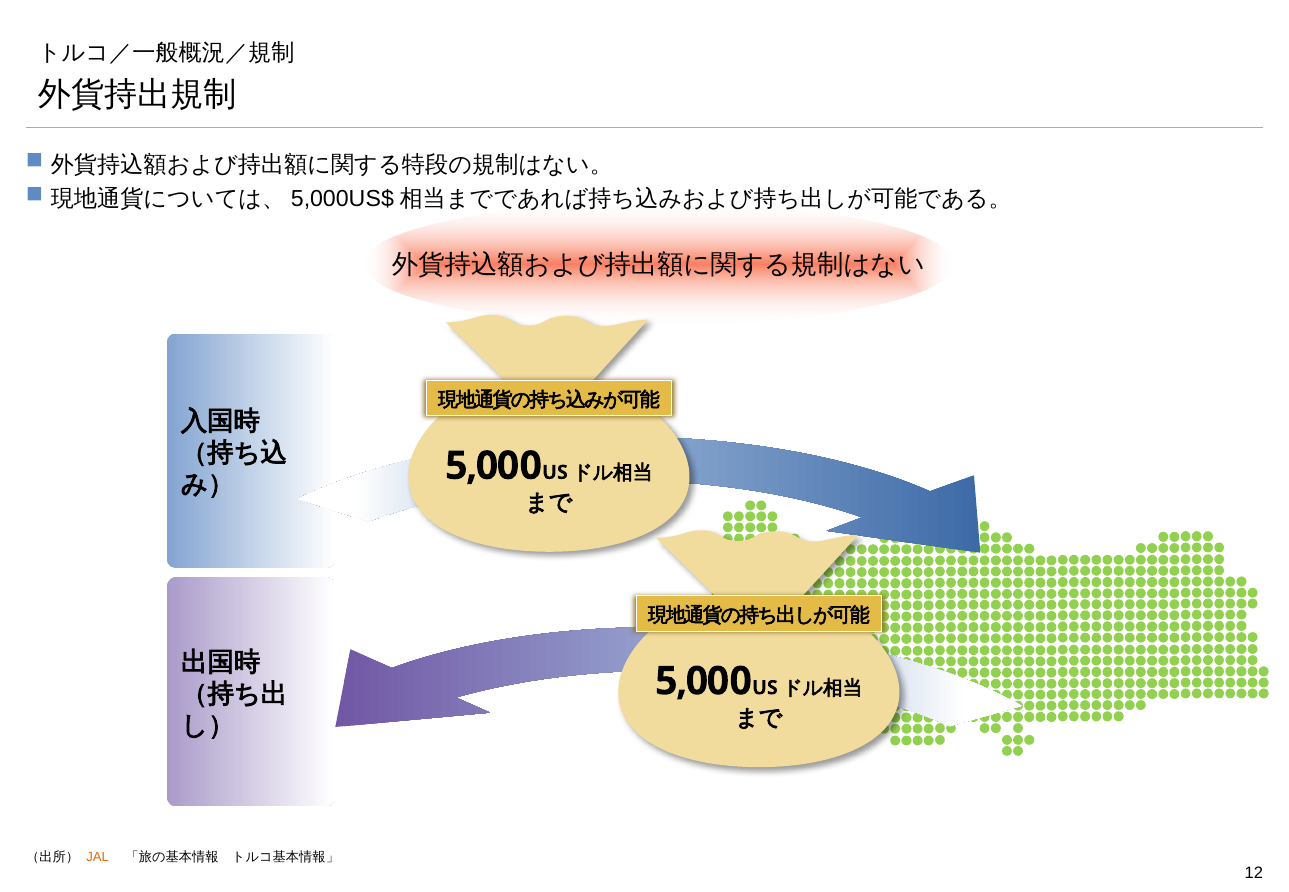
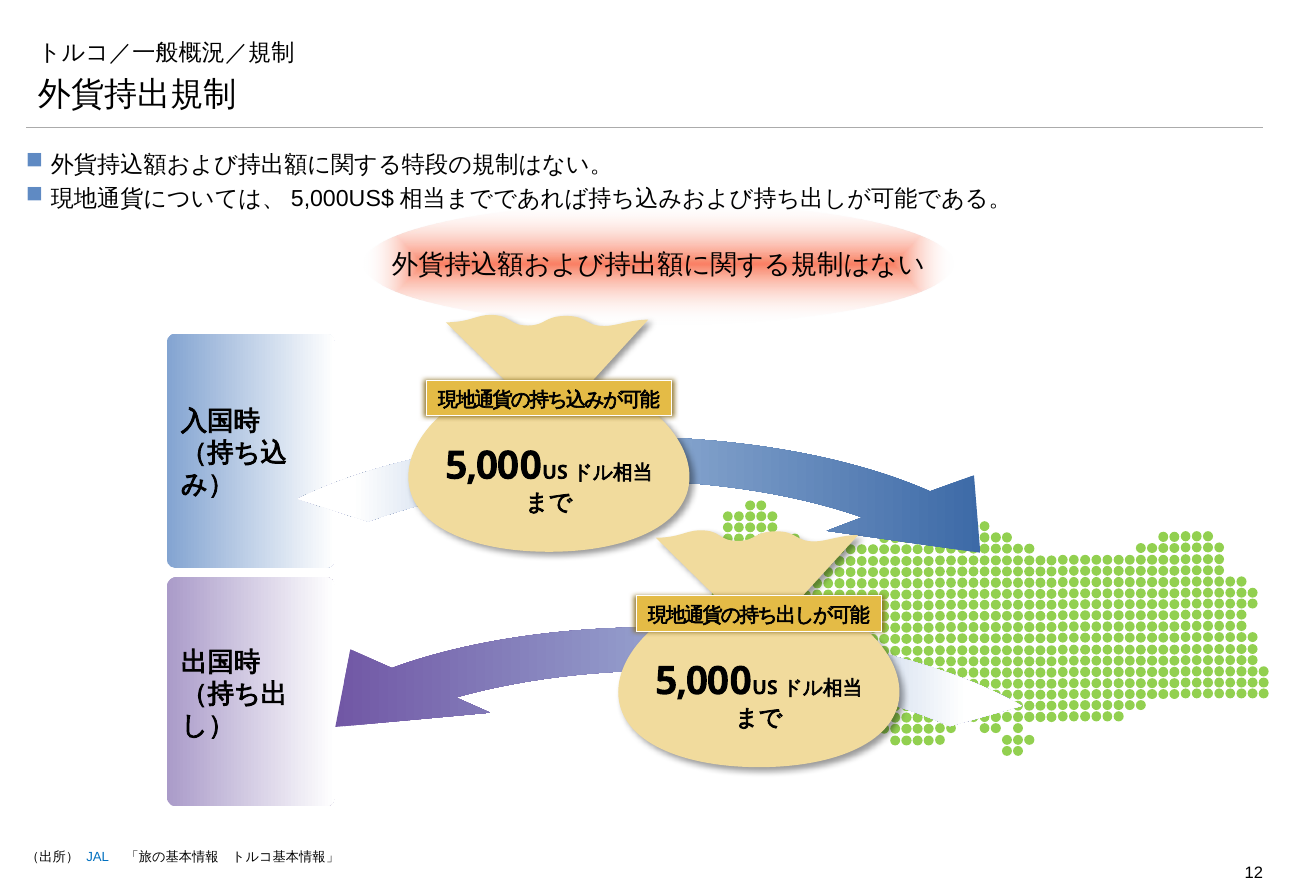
JAL colour: orange -> blue
